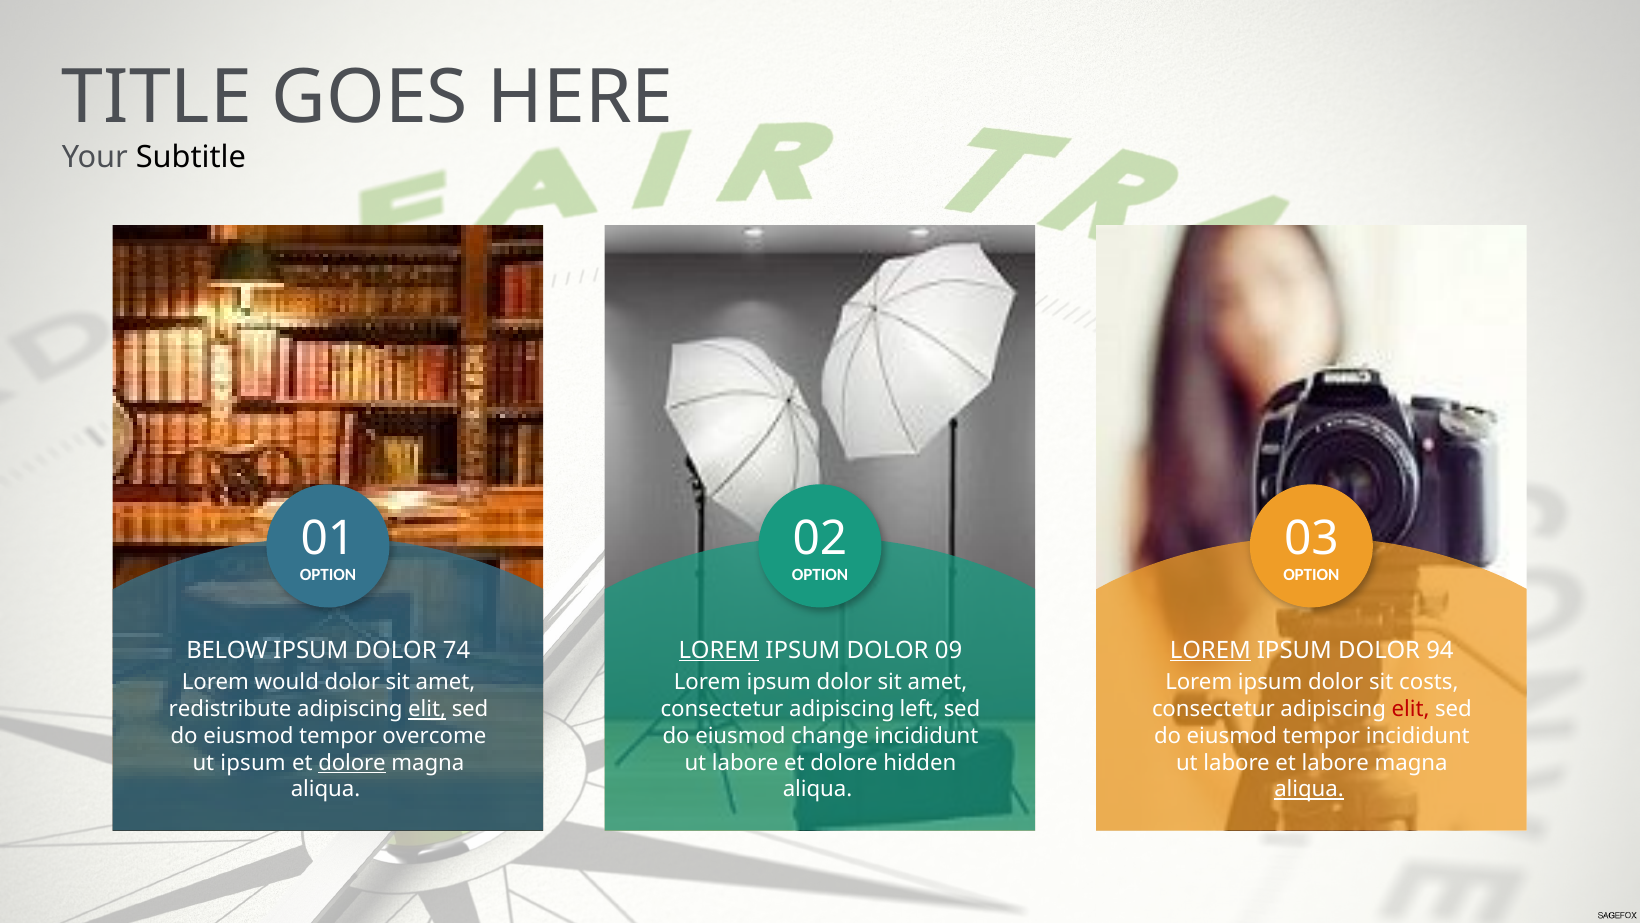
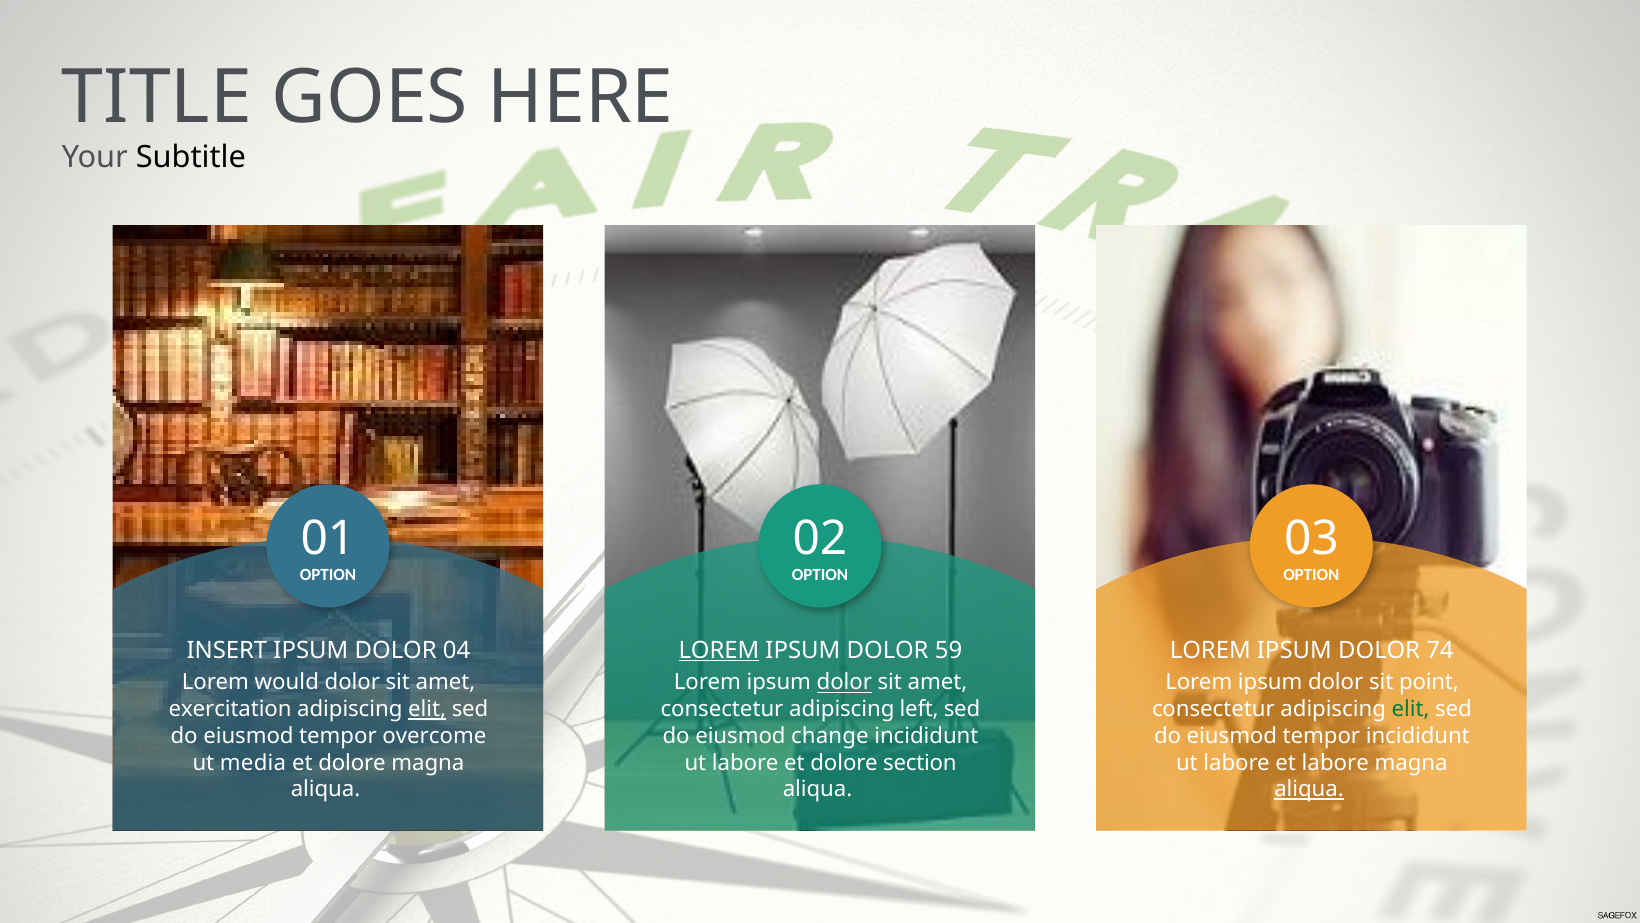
BELOW: BELOW -> INSERT
74: 74 -> 04
09: 09 -> 59
LOREM at (1210, 650) underline: present -> none
94: 94 -> 74
dolor at (844, 682) underline: none -> present
costs: costs -> point
redistribute: redistribute -> exercitation
elit at (1411, 709) colour: red -> green
ut ipsum: ipsum -> media
dolore at (352, 762) underline: present -> none
hidden: hidden -> section
